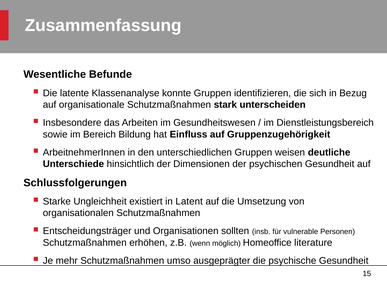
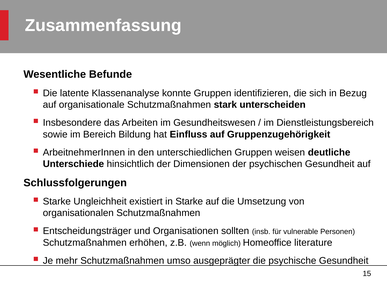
in Latent: Latent -> Starke
